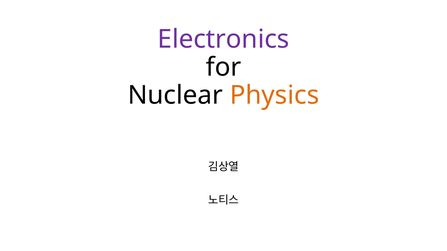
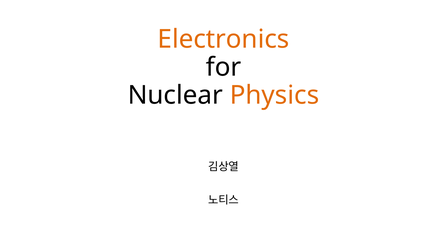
Electronics colour: purple -> orange
